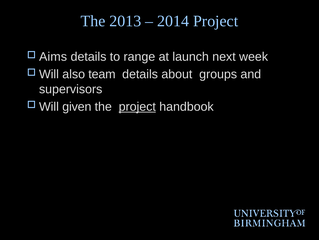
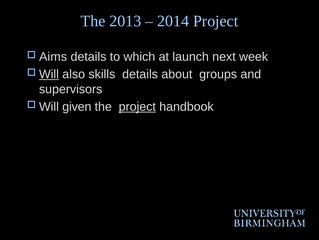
range: range -> which
Will at (49, 74) underline: none -> present
team: team -> skills
